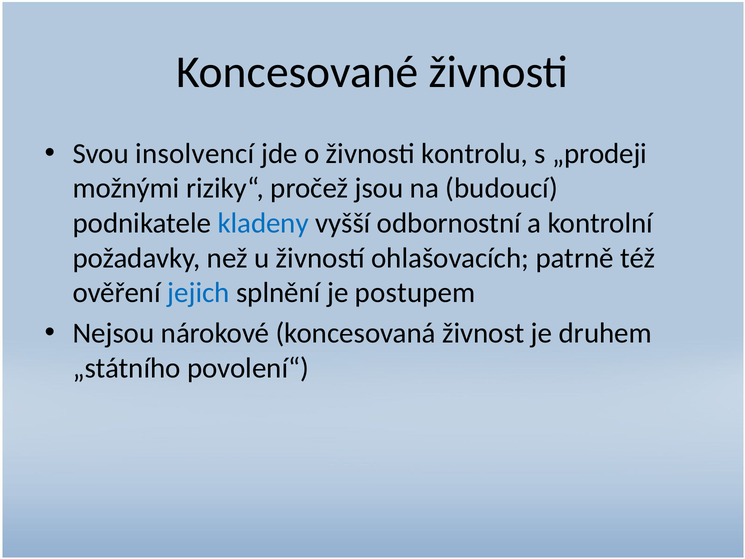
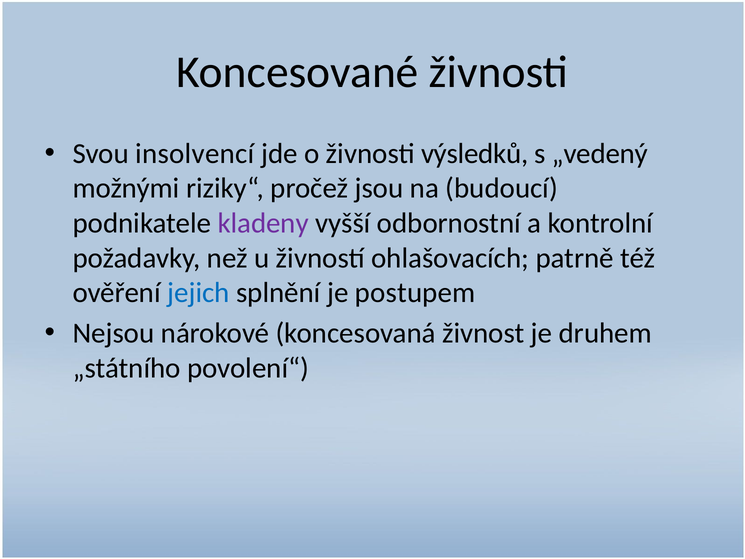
kontrolu: kontrolu -> výsledků
„prodeji: „prodeji -> „vedený
kladeny colour: blue -> purple
